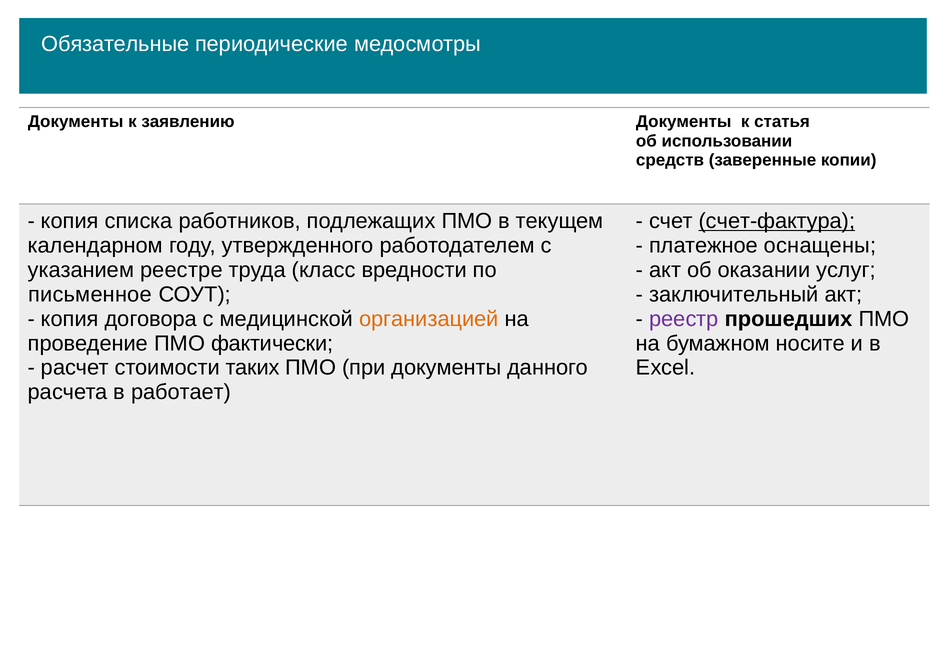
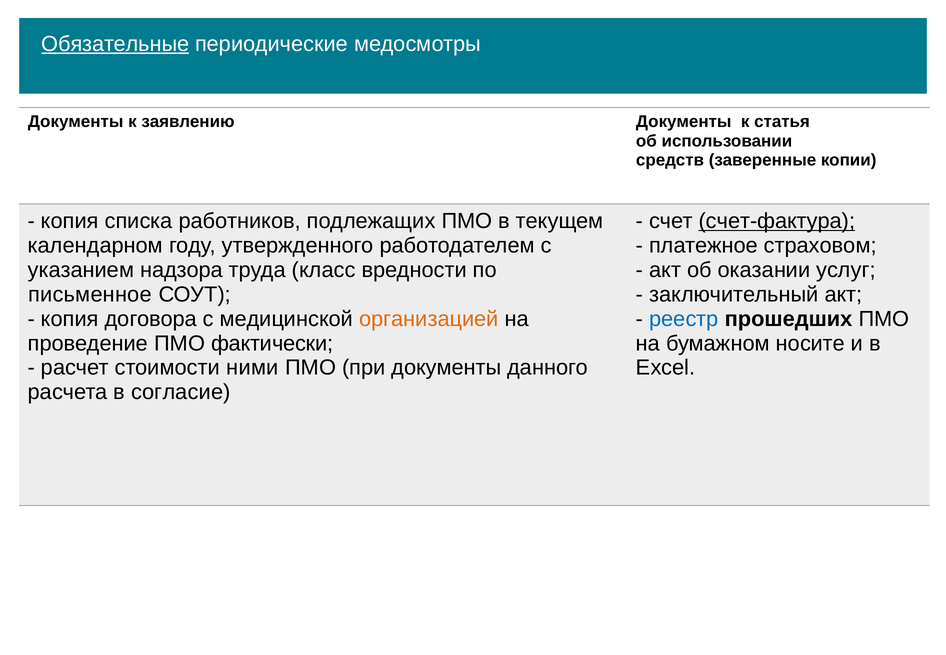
Обязательные underline: none -> present
оснащены: оснащены -> страховом
реестре: реестре -> надзора
реестр colour: purple -> blue
таких: таких -> ними
работает: работает -> согласие
